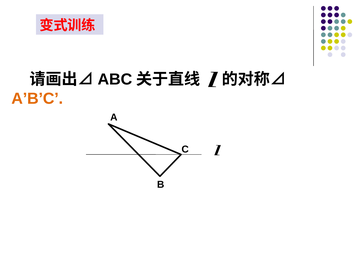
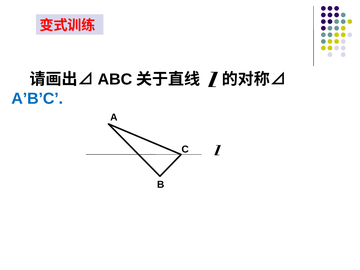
A’B’C colour: orange -> blue
